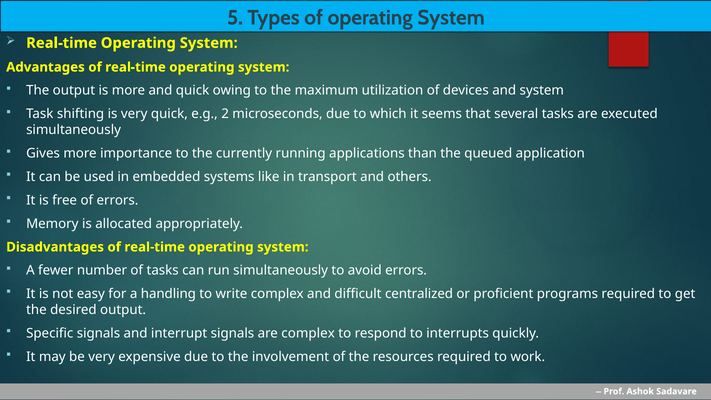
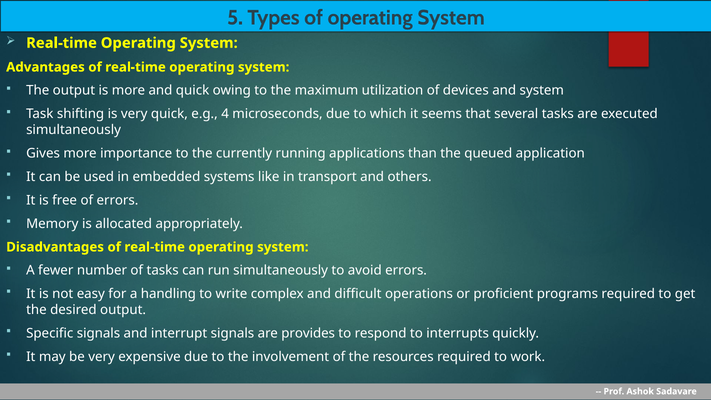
2: 2 -> 4
centralized: centralized -> operations
are complex: complex -> provides
